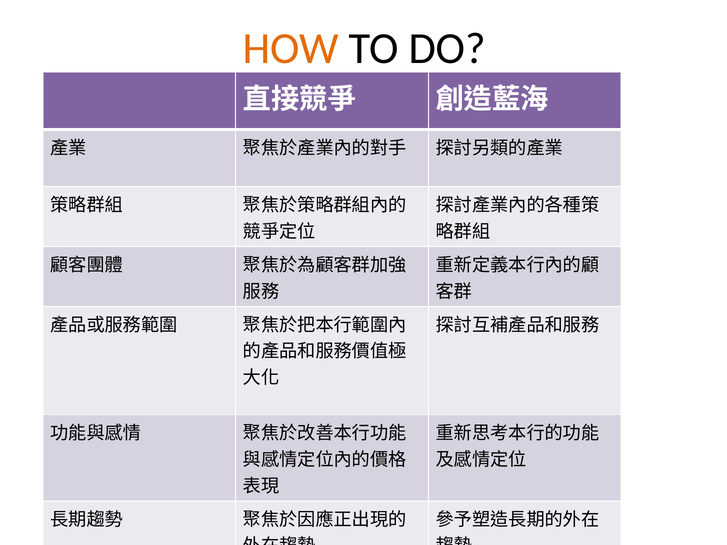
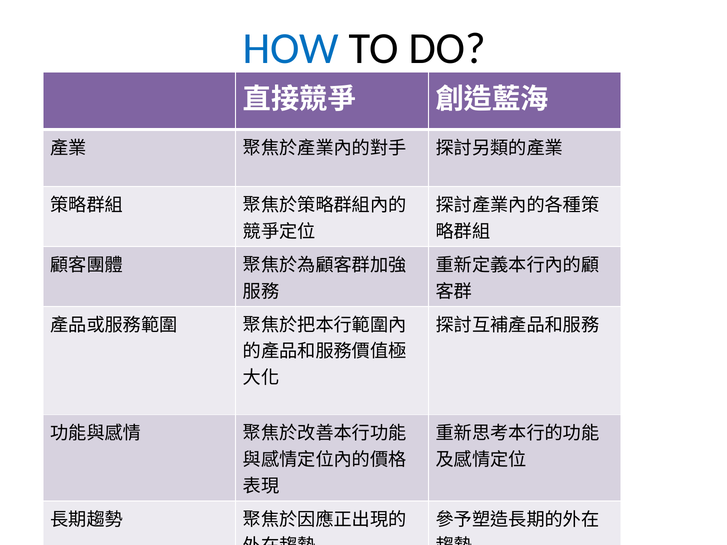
HOW colour: orange -> blue
